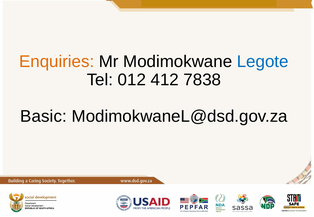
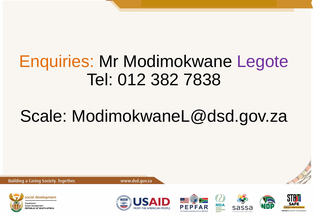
Legote colour: blue -> purple
412: 412 -> 382
Basic: Basic -> Scale
